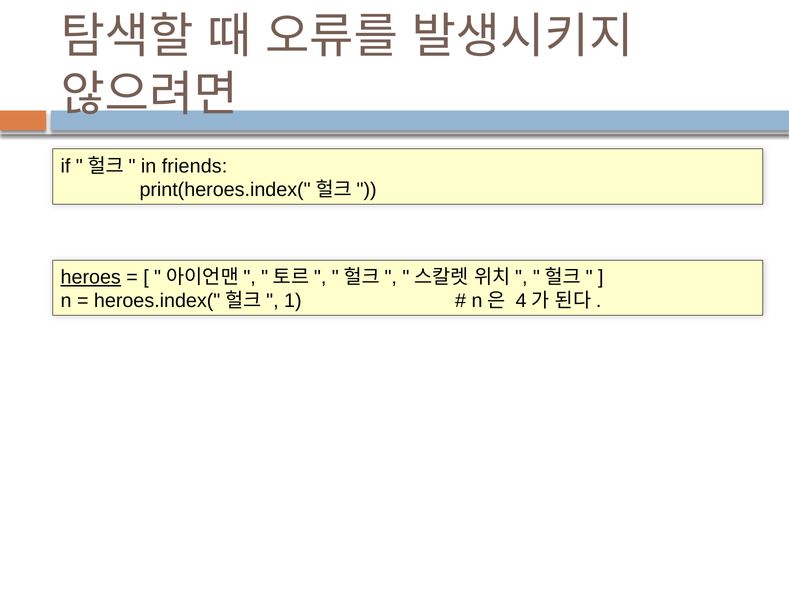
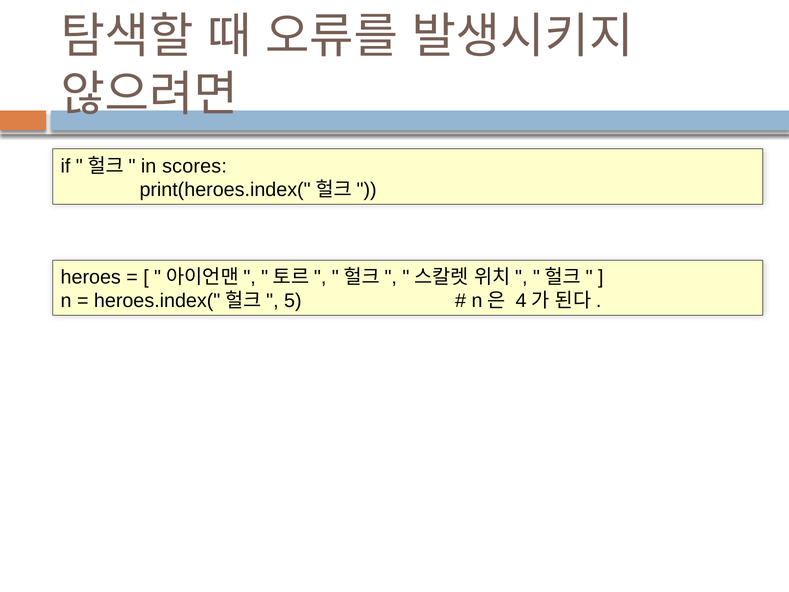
friends: friends -> scores
heroes underline: present -> none
1: 1 -> 5
